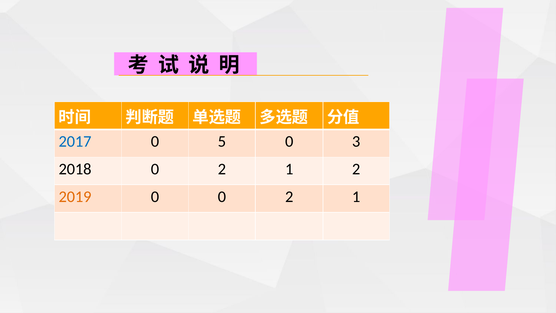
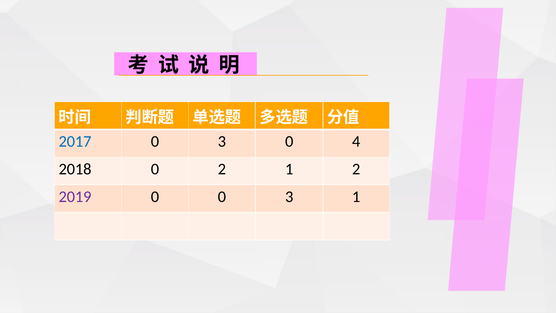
5 at (222, 142): 5 -> 3
3: 3 -> 4
2019 colour: orange -> purple
0 0 2: 2 -> 3
